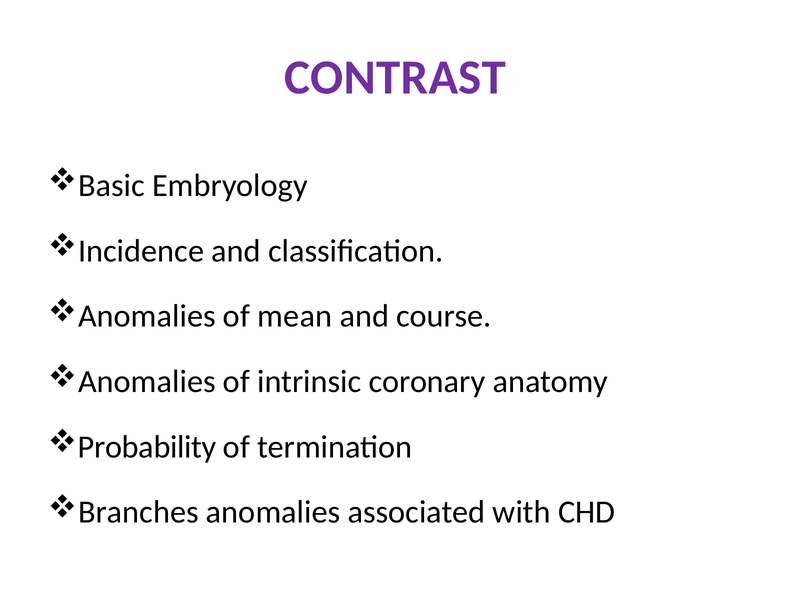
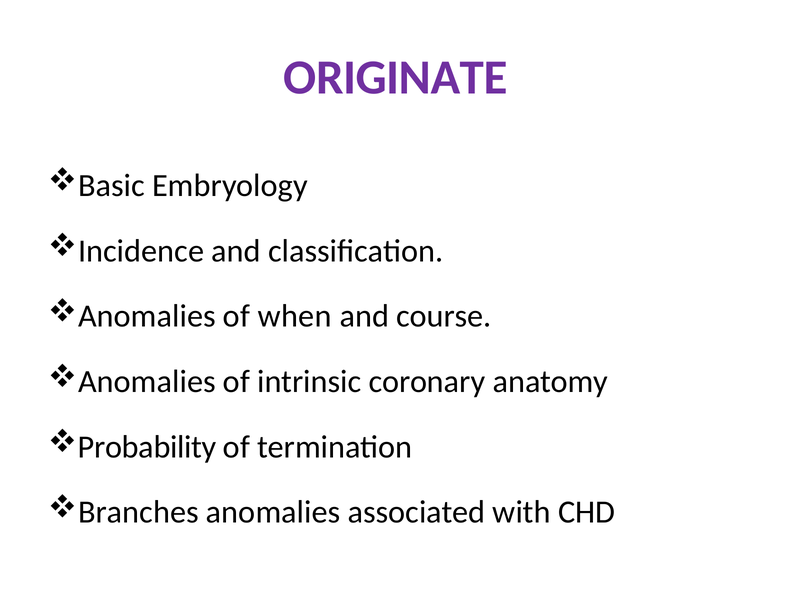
CONTRAST: CONTRAST -> ORIGINATE
mean: mean -> when
